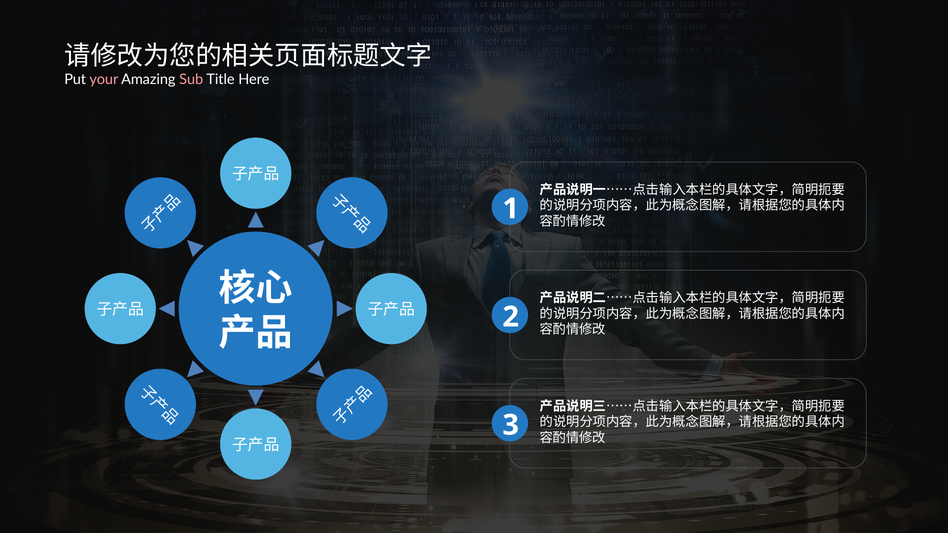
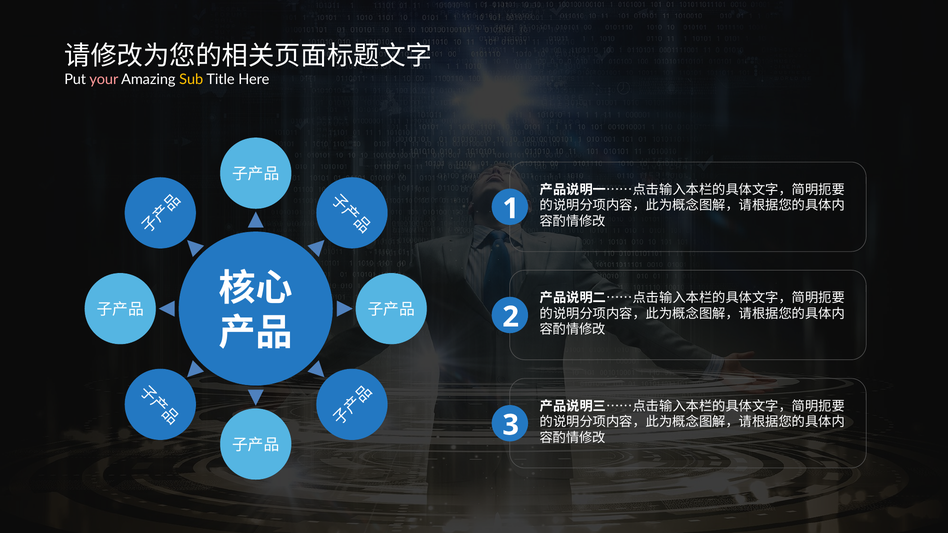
Sub colour: pink -> yellow
